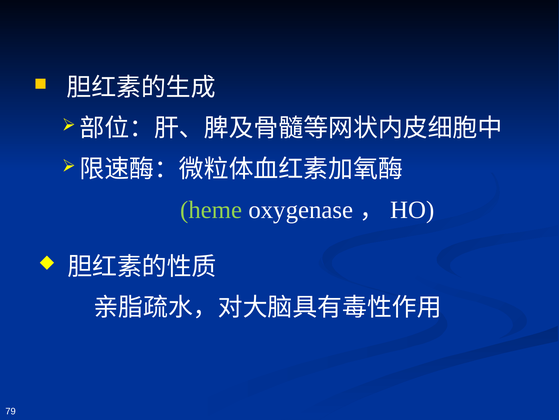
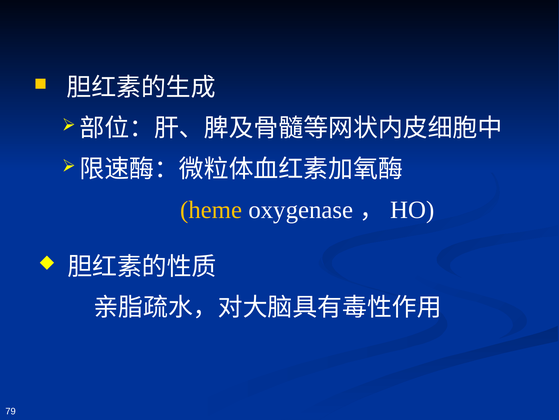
heme colour: light green -> yellow
